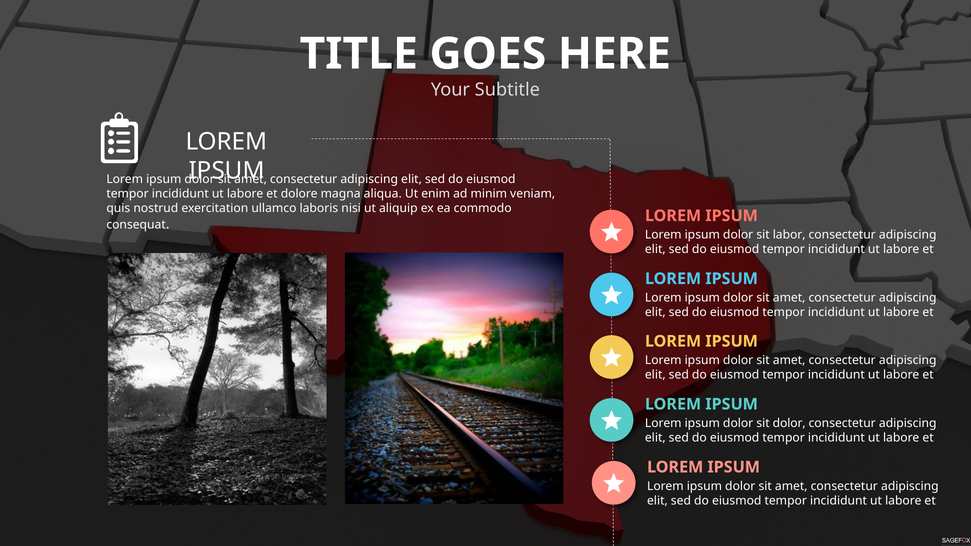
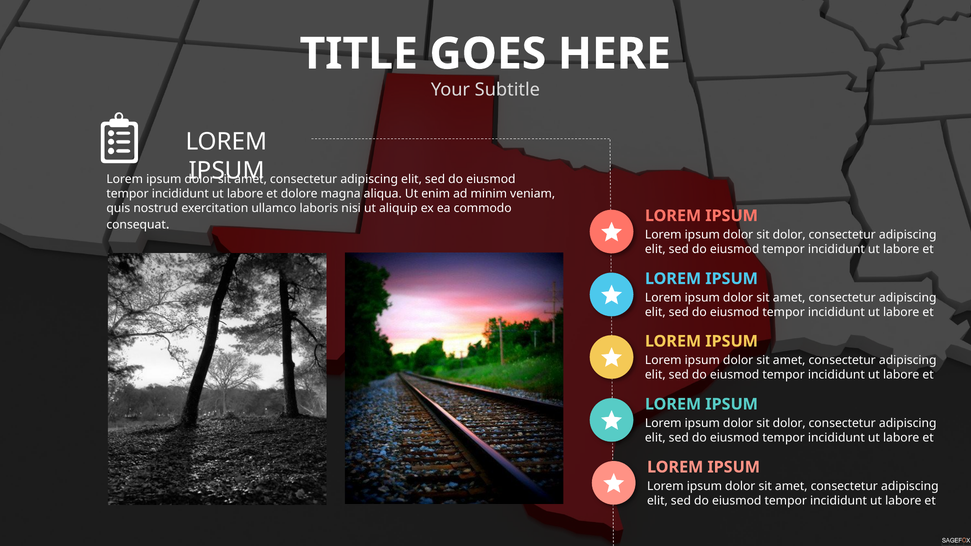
labor at (789, 235): labor -> dolor
